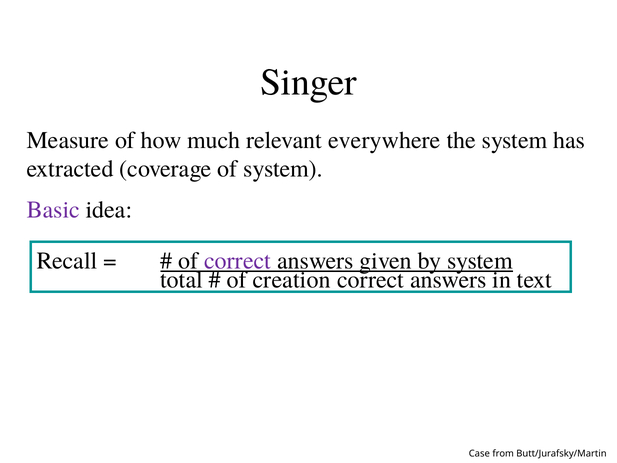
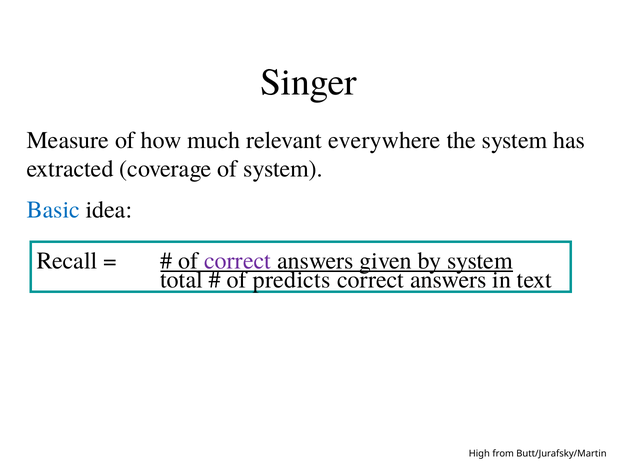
Basic colour: purple -> blue
creation: creation -> predicts
Case: Case -> High
